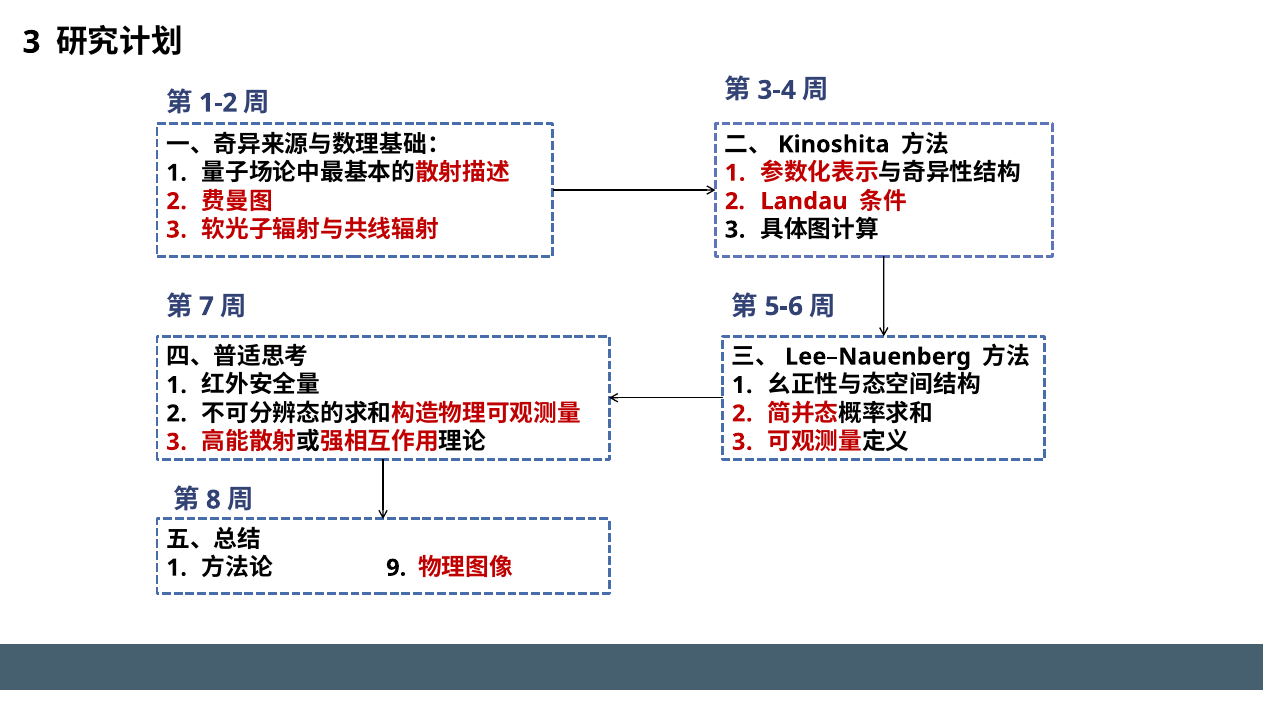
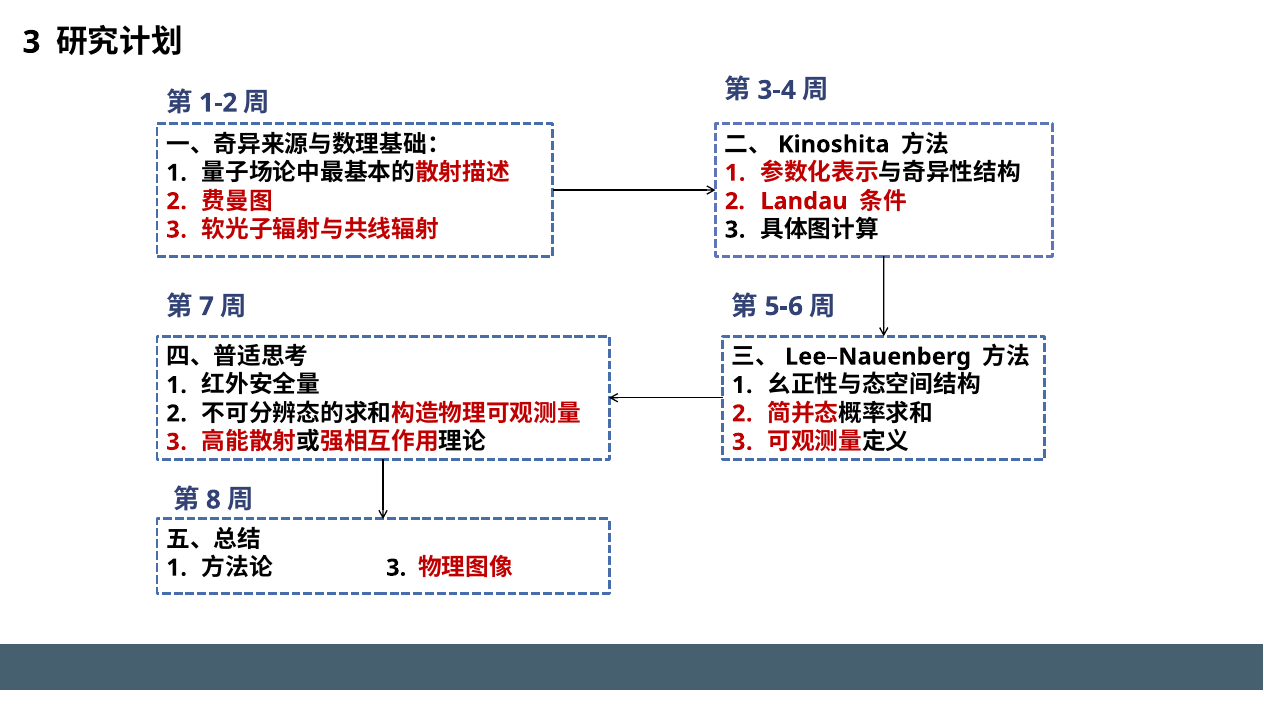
9 at (396, 568): 9 -> 3
